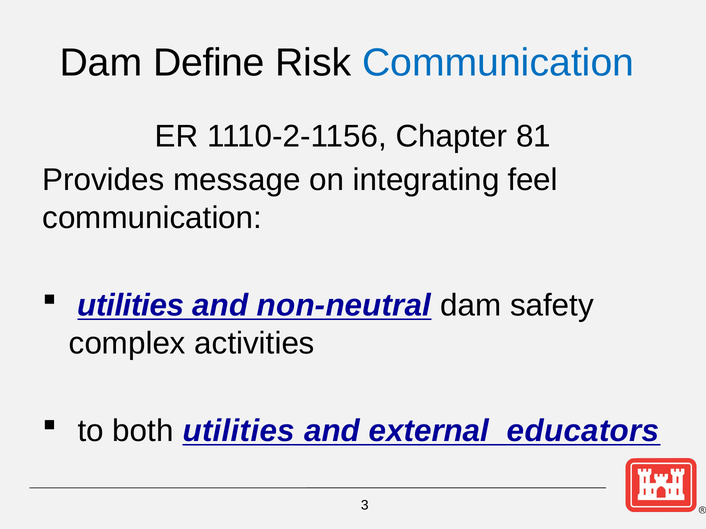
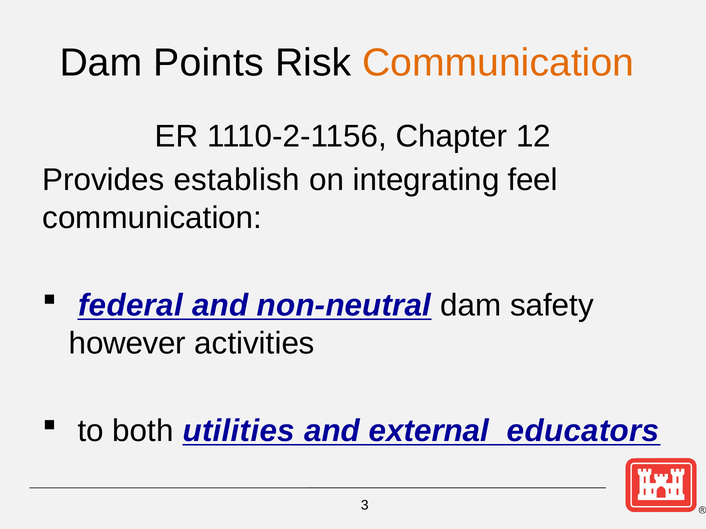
Define: Define -> Points
Communication at (498, 63) colour: blue -> orange
81: 81 -> 12
message: message -> establish
utilities at (131, 306): utilities -> federal
complex: complex -> however
